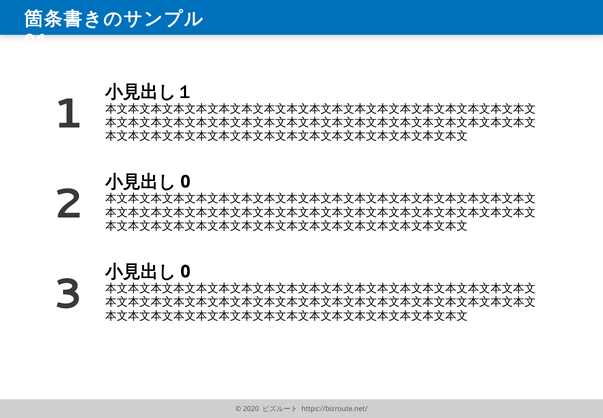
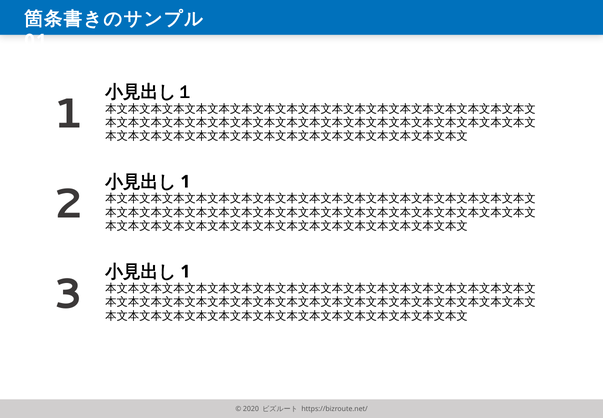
0 at (185, 182): 0 -> 1
0 at (185, 271): 0 -> 1
